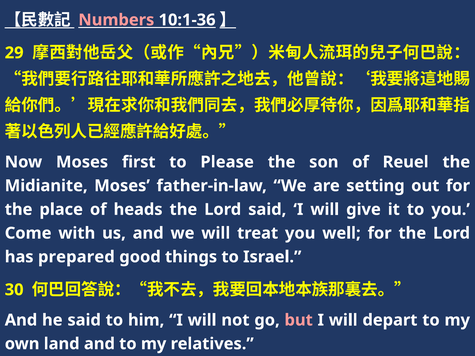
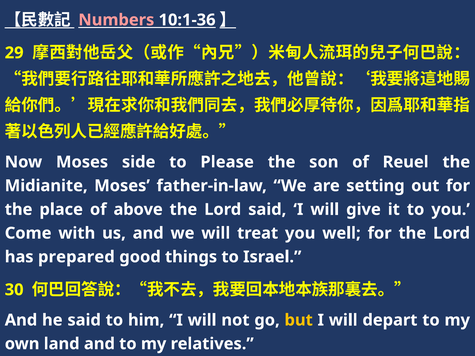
first: first -> side
heads: heads -> above
but colour: pink -> yellow
